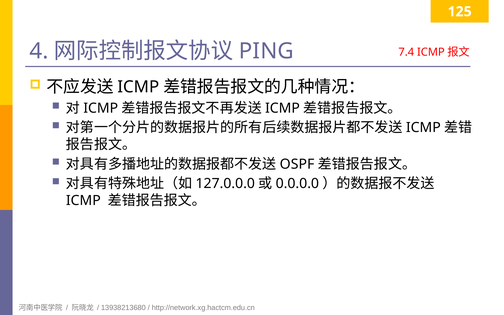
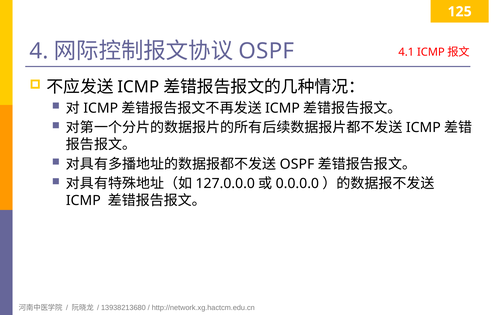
PING at (266, 51): PING -> OSPF
7.4: 7.4 -> 4.1
